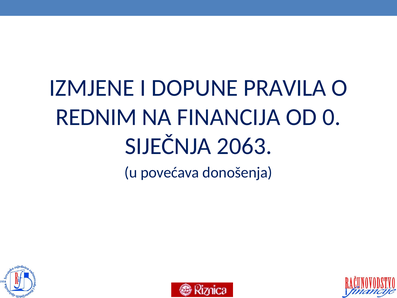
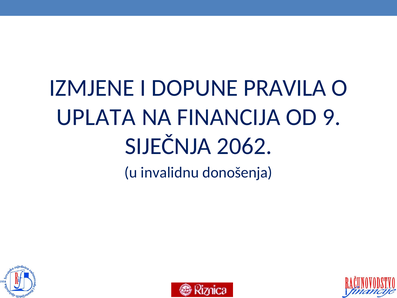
REDNIM: REDNIM -> UPLATA
0: 0 -> 9
2063: 2063 -> 2062
povećava: povećava -> invalidnu
